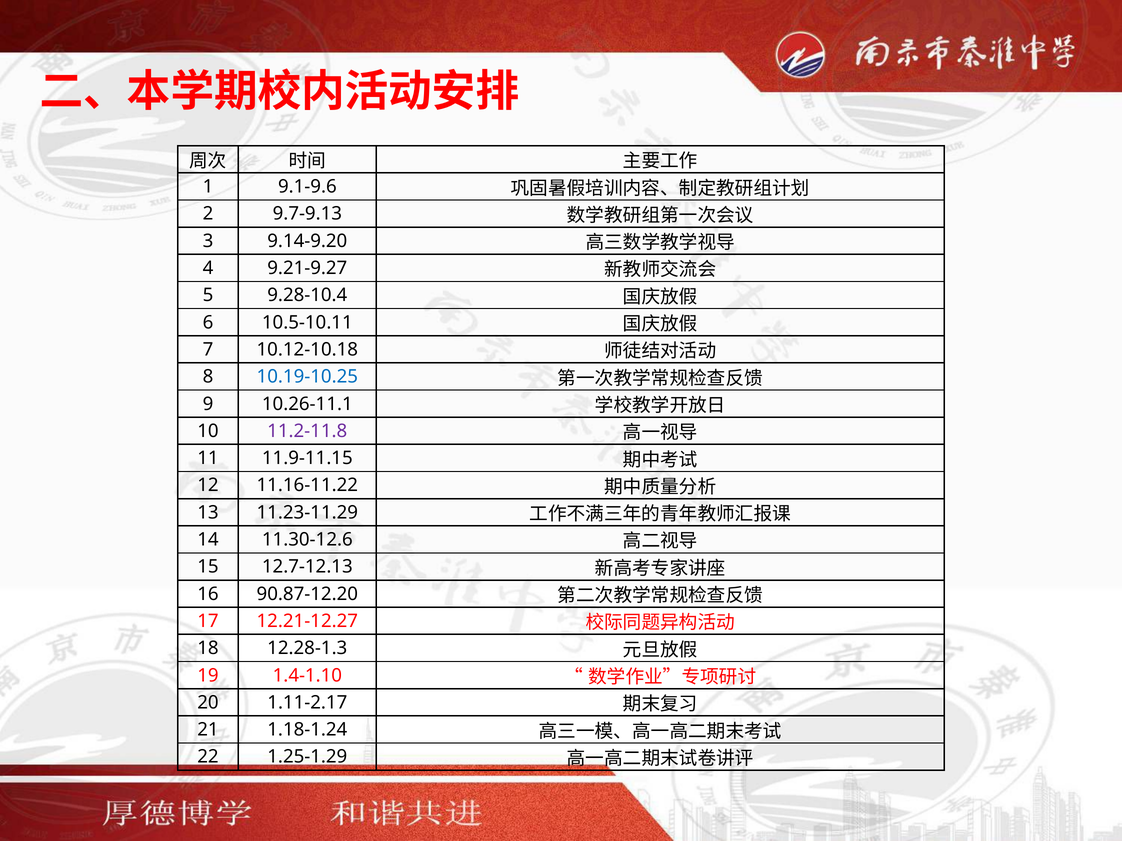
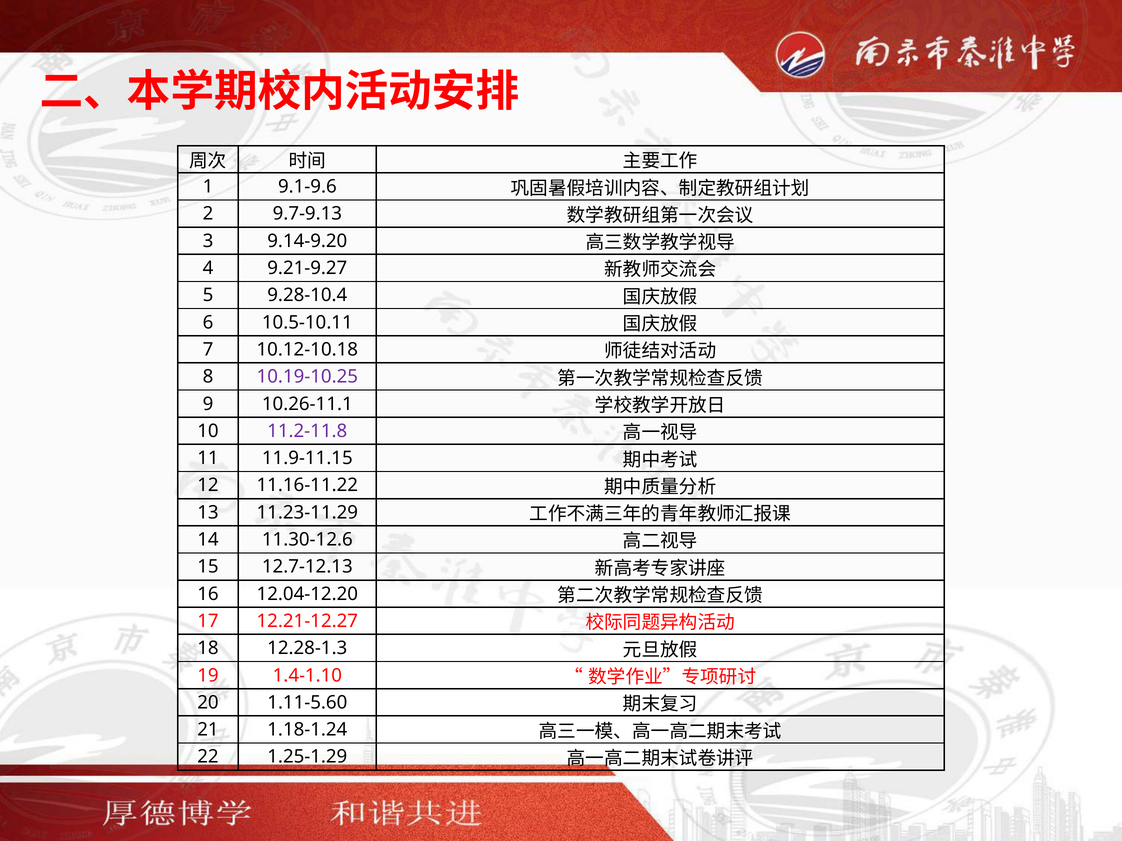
10.19-10.25 colour: blue -> purple
90.87-12.20: 90.87-12.20 -> 12.04-12.20
1.11-2.17: 1.11-2.17 -> 1.11-5.60
